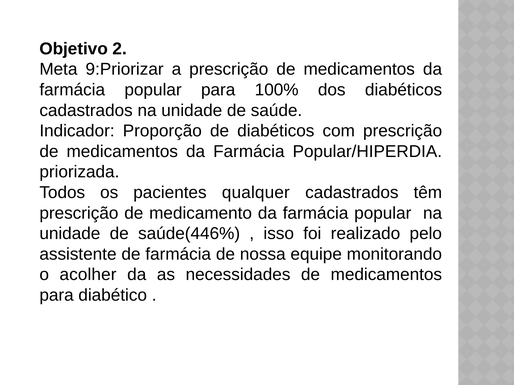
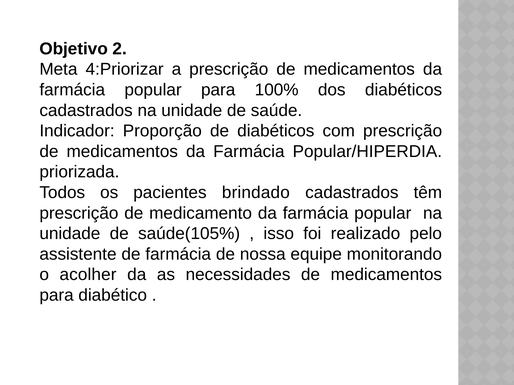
9:Priorizar: 9:Priorizar -> 4:Priorizar
qualquer: qualquer -> brindado
saúde(446%: saúde(446% -> saúde(105%
